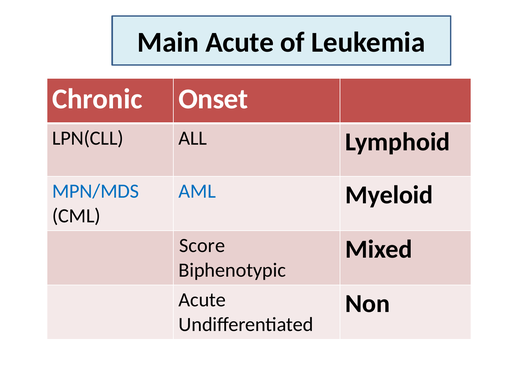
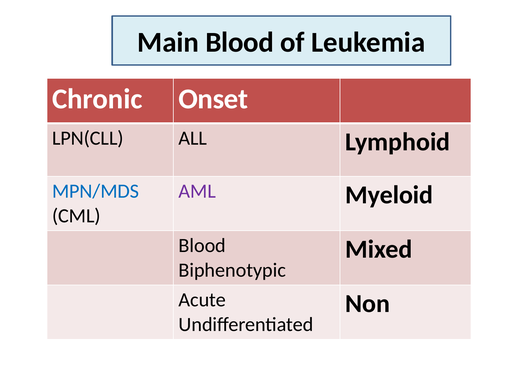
Main Acute: Acute -> Blood
AML colour: blue -> purple
Score at (202, 246): Score -> Blood
